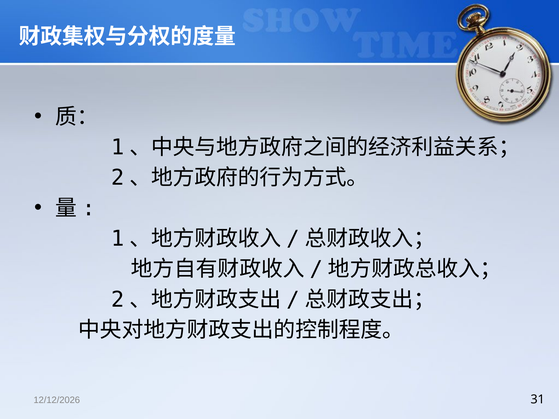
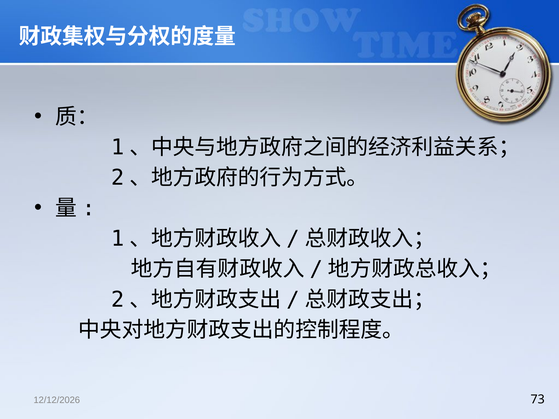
31: 31 -> 73
